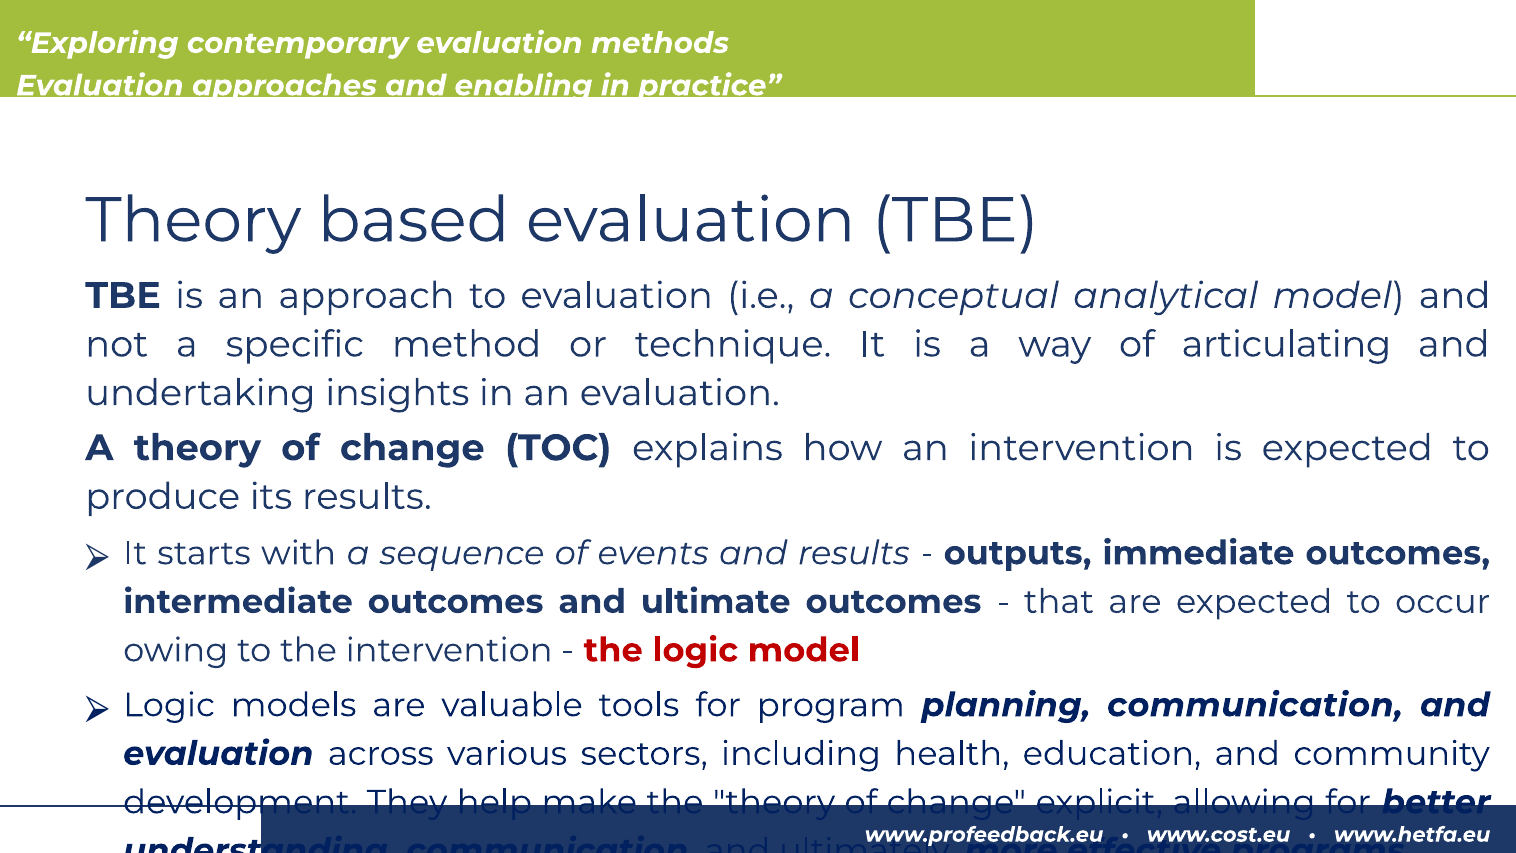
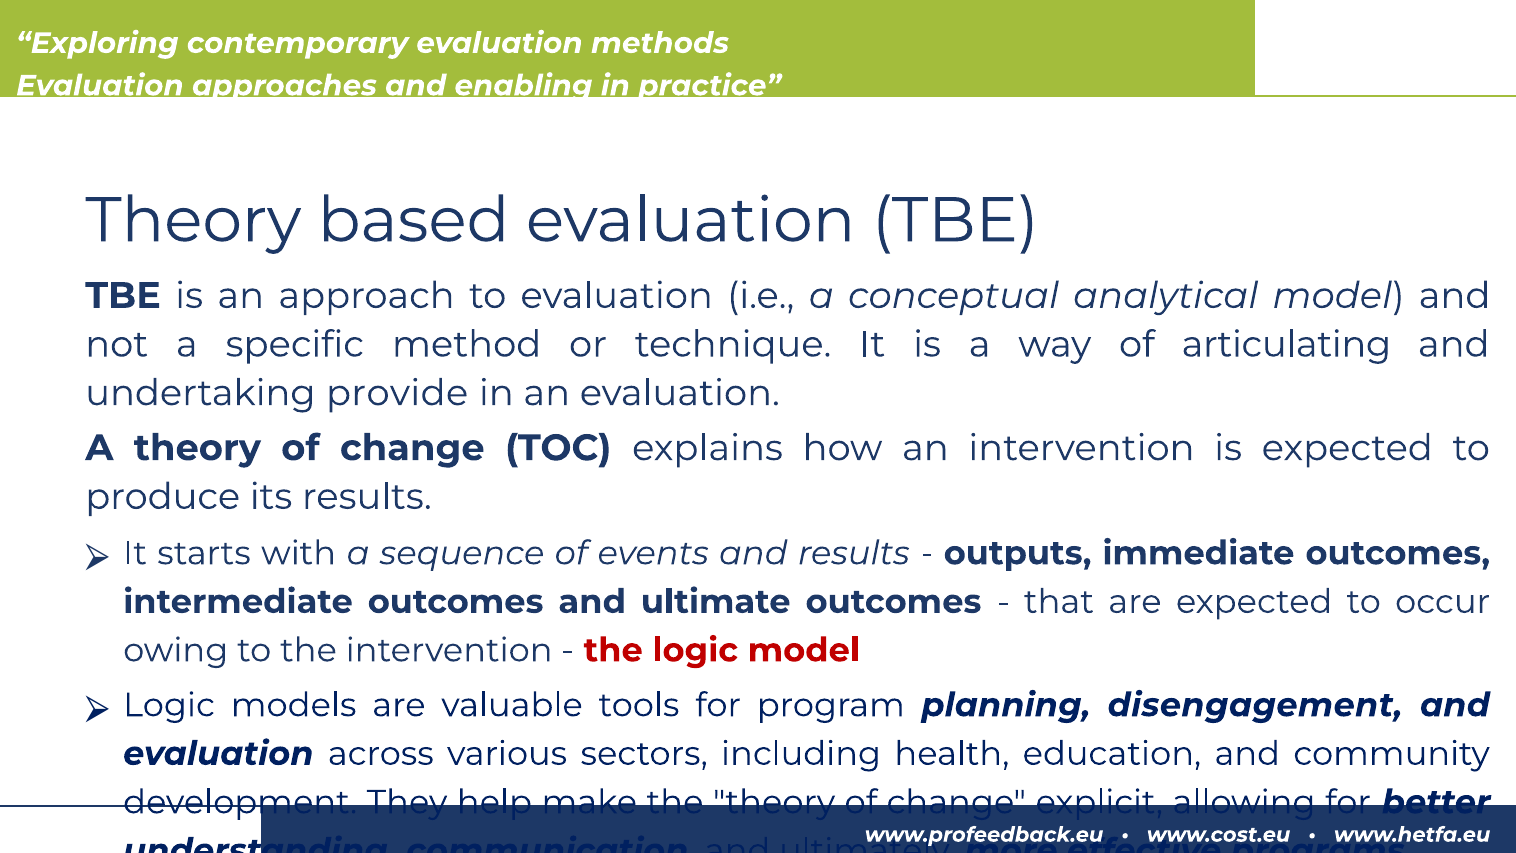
insights: insights -> provide
planning communication: communication -> disengagement
